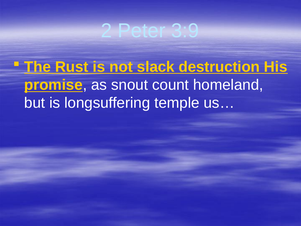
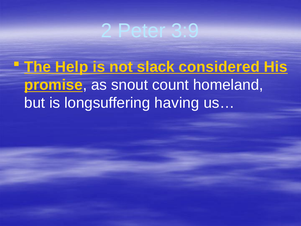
Rust: Rust -> Help
destruction: destruction -> considered
temple: temple -> having
